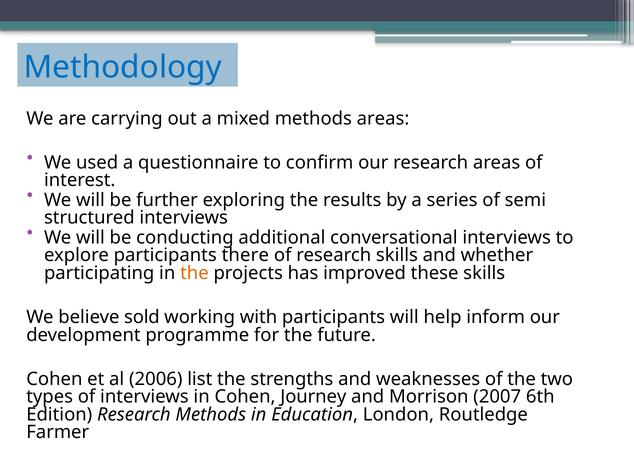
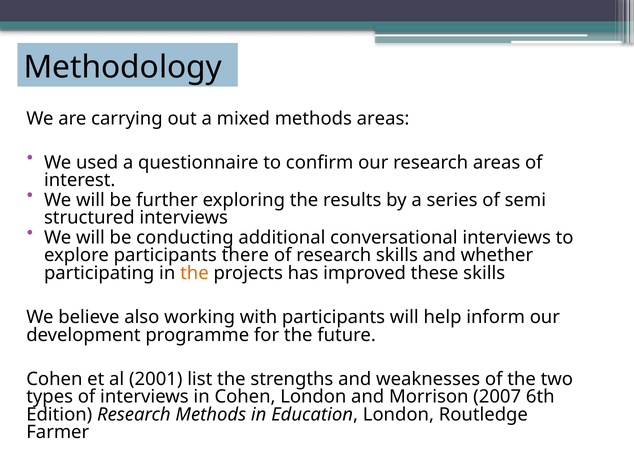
Methodology colour: blue -> black
sold: sold -> also
2006: 2006 -> 2001
Cohen Journey: Journey -> London
